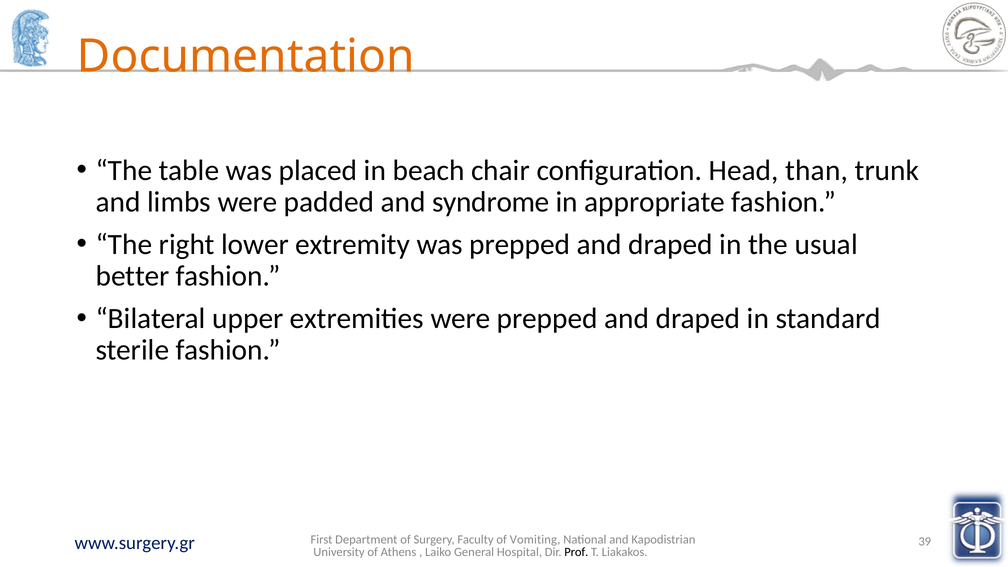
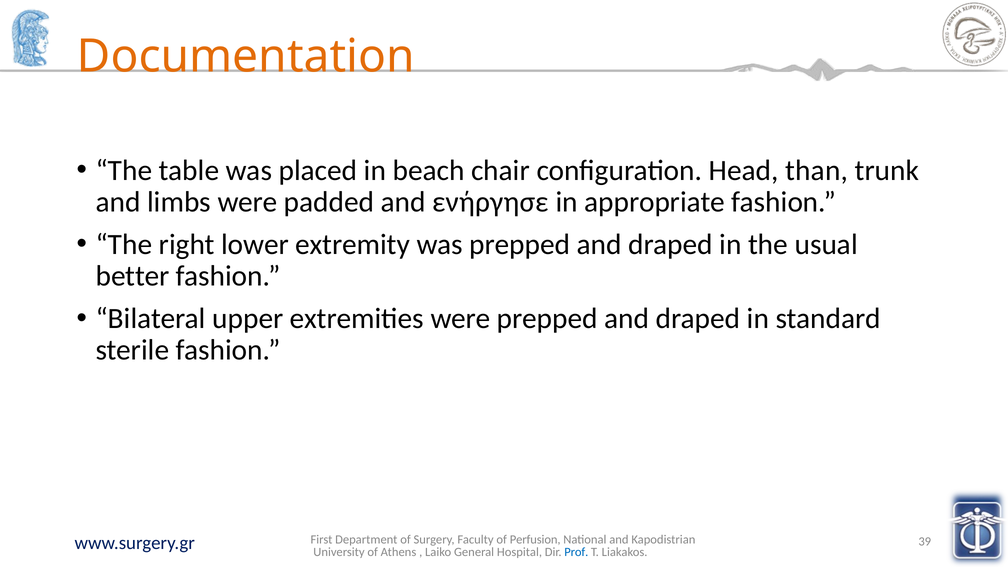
syndrome: syndrome -> ενήργησε
Vomiting: Vomiting -> Perfusion
Prof colour: black -> blue
